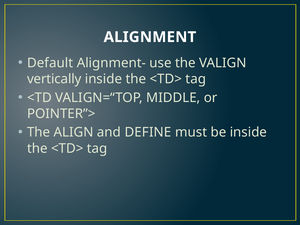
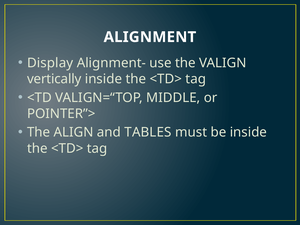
Default: Default -> Display
DEFINE: DEFINE -> TABLES
